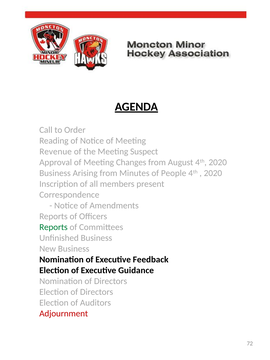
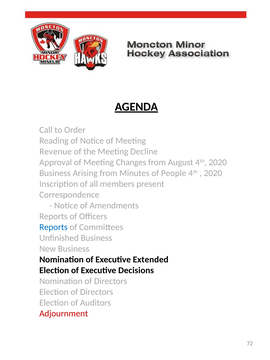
Suspect: Suspect -> Decline
Reports at (53, 227) colour: green -> blue
Feedback: Feedback -> Extended
Guidance: Guidance -> Decisions
